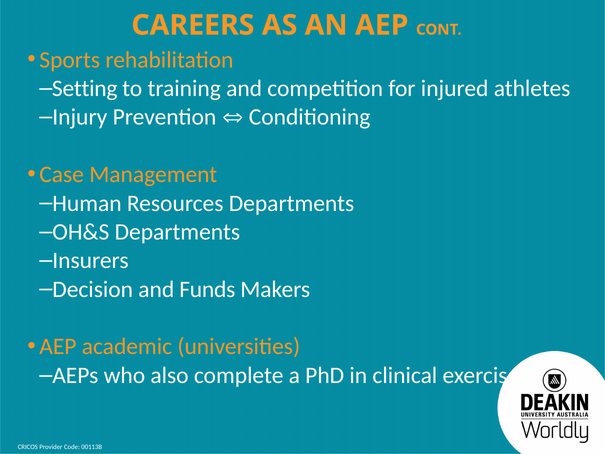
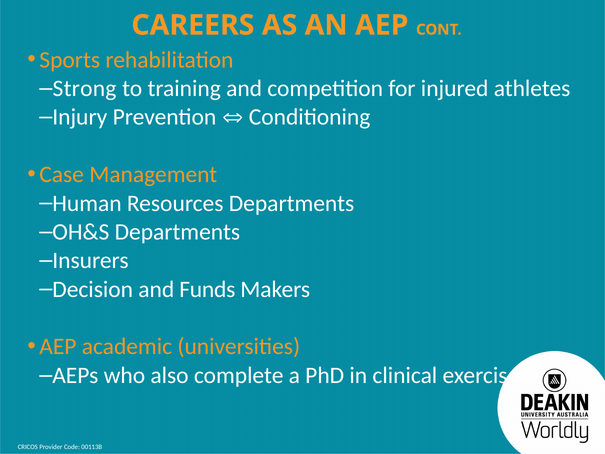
Setting: Setting -> Strong
